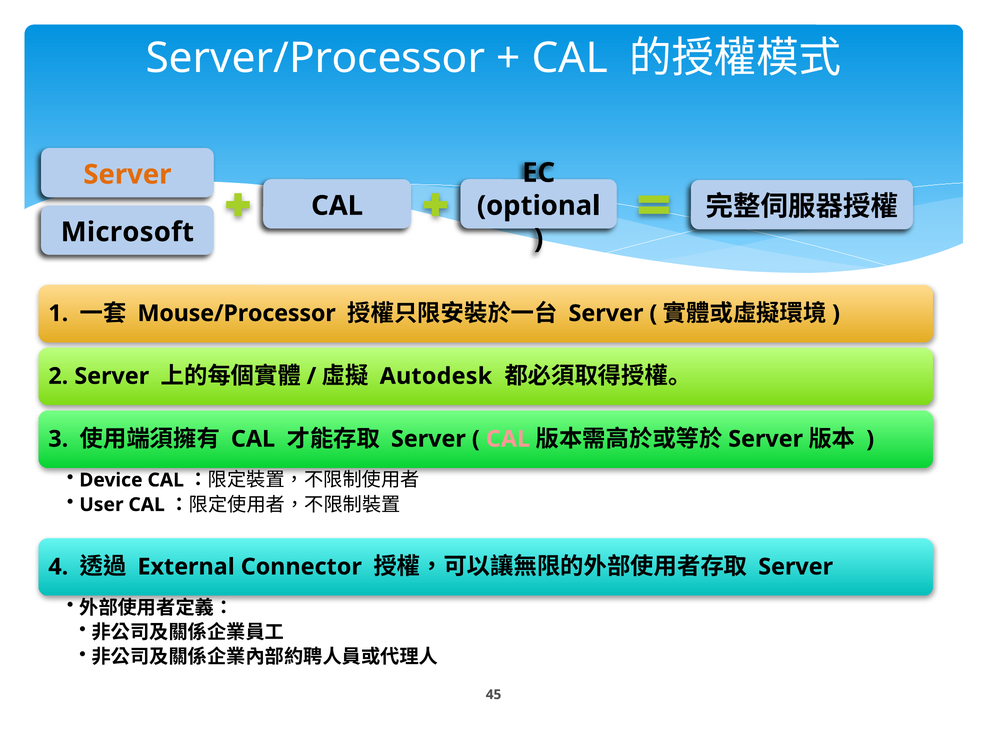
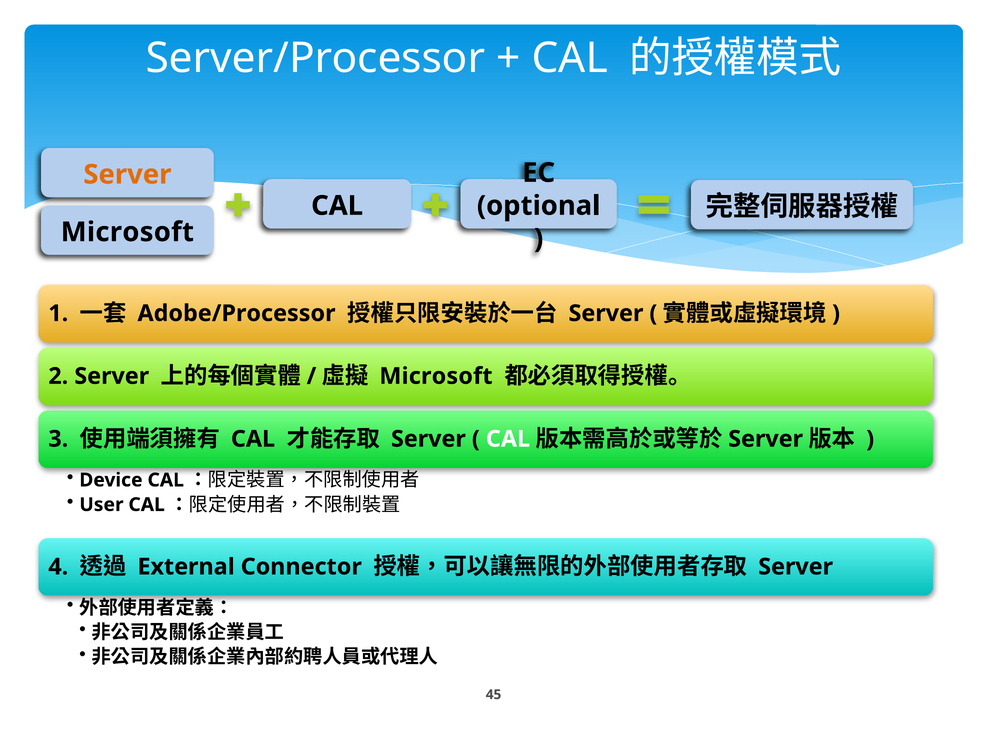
Mouse/Processor: Mouse/Processor -> Adobe/Processor
Autodesk at (436, 376): Autodesk -> Microsoft
CAL at (508, 439) colour: pink -> white
